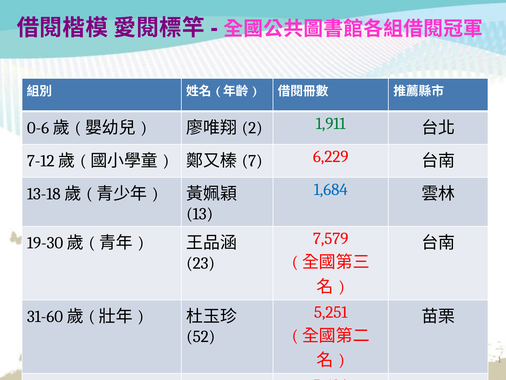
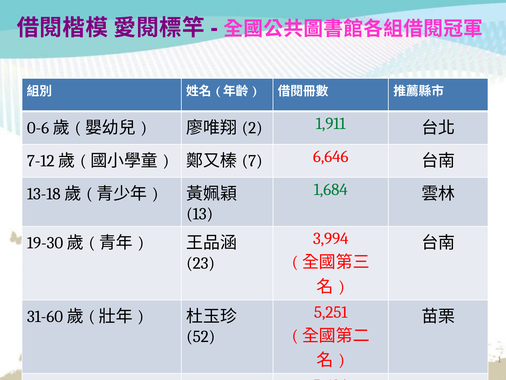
6,229: 6,229 -> 6,646
1,684 colour: blue -> green
7,579: 7,579 -> 3,994
